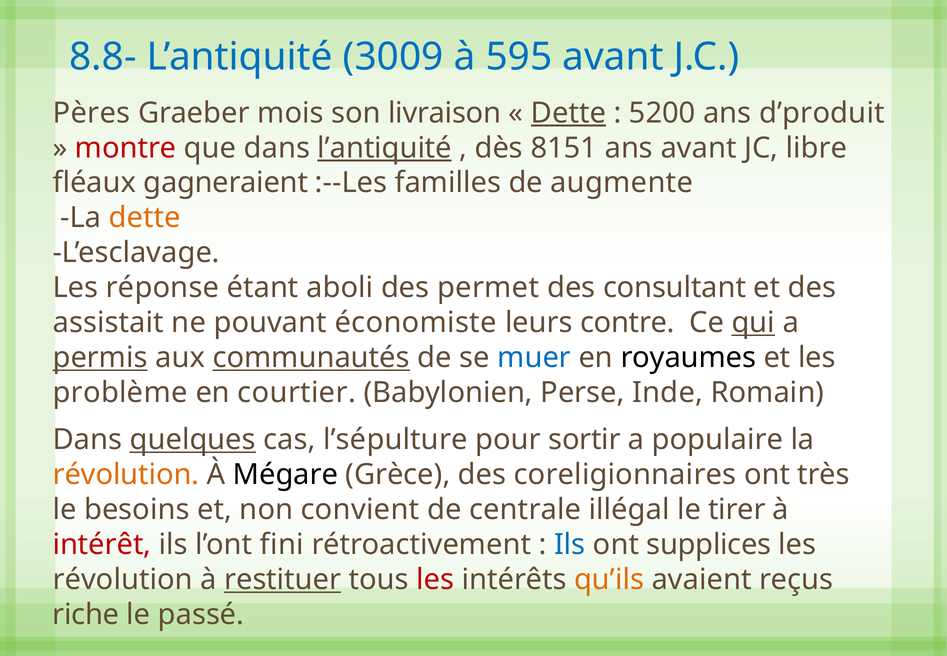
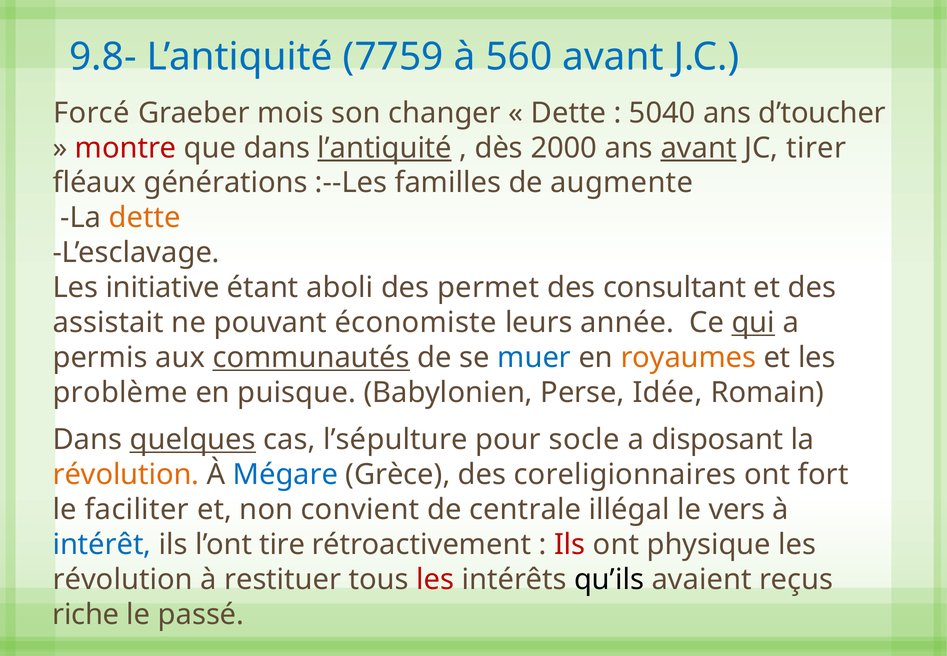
8.8-: 8.8- -> 9.8-
3009: 3009 -> 7759
595: 595 -> 560
Pères: Pères -> Forcé
livraison: livraison -> changer
Dette at (568, 113) underline: present -> none
5200: 5200 -> 5040
d’produit: d’produit -> d’toucher
8151: 8151 -> 2000
avant at (699, 148) underline: none -> present
libre: libre -> tirer
gagneraient: gagneraient -> générations
réponse: réponse -> initiative
contre: contre -> année
permis underline: present -> none
royaumes colour: black -> orange
courtier: courtier -> puisque
Inde: Inde -> Idée
sortir: sortir -> socle
populaire: populaire -> disposant
Mégare colour: black -> blue
très: très -> fort
besoins: besoins -> faciliter
tirer: tirer -> vers
intérêt colour: red -> blue
fini: fini -> tire
Ils at (570, 544) colour: blue -> red
supplices: supplices -> physique
restituer underline: present -> none
qu’ils colour: orange -> black
